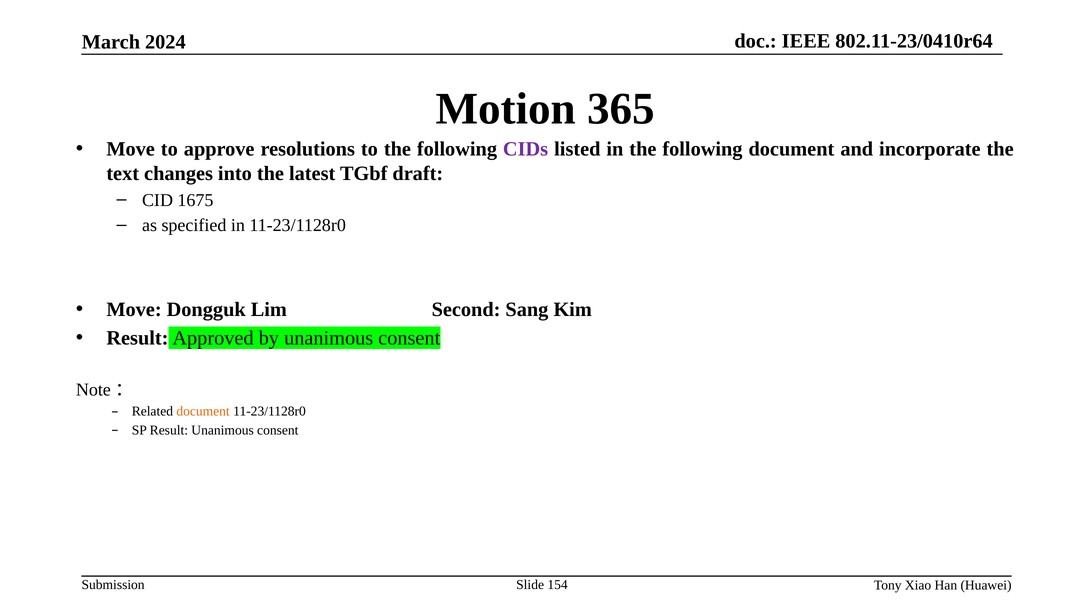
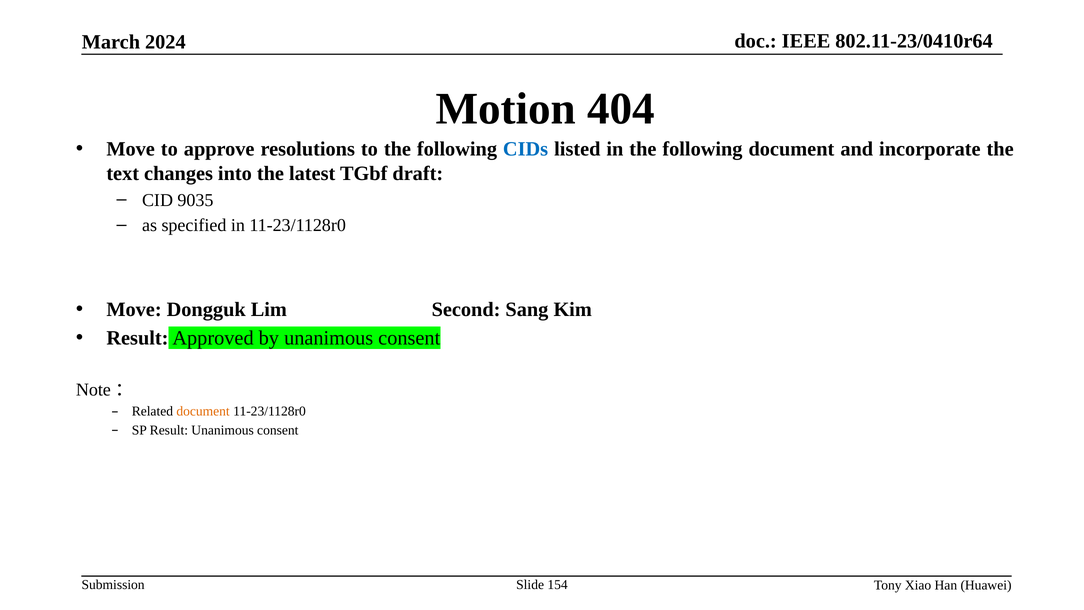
365: 365 -> 404
CIDs colour: purple -> blue
1675: 1675 -> 9035
